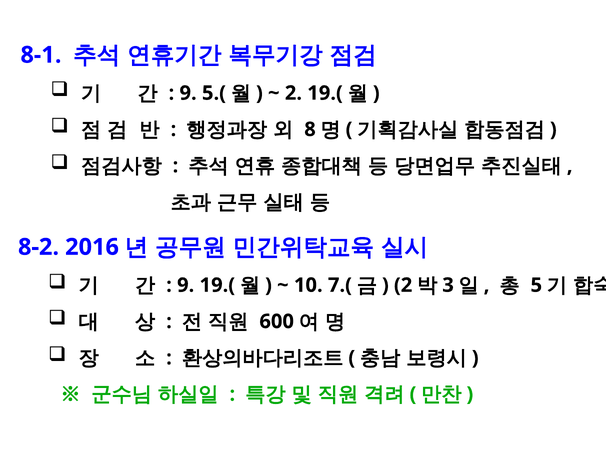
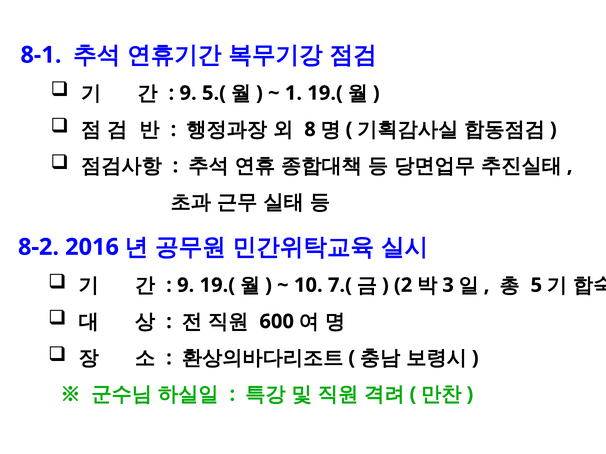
2 at (293, 93): 2 -> 1
